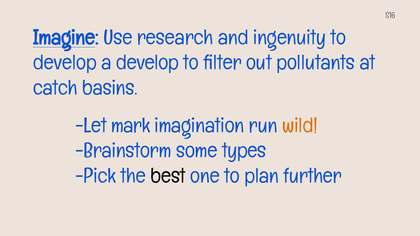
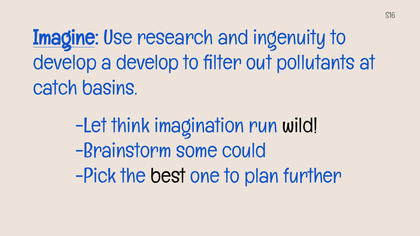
mark: mark -> think
wild colour: orange -> black
types: types -> could
